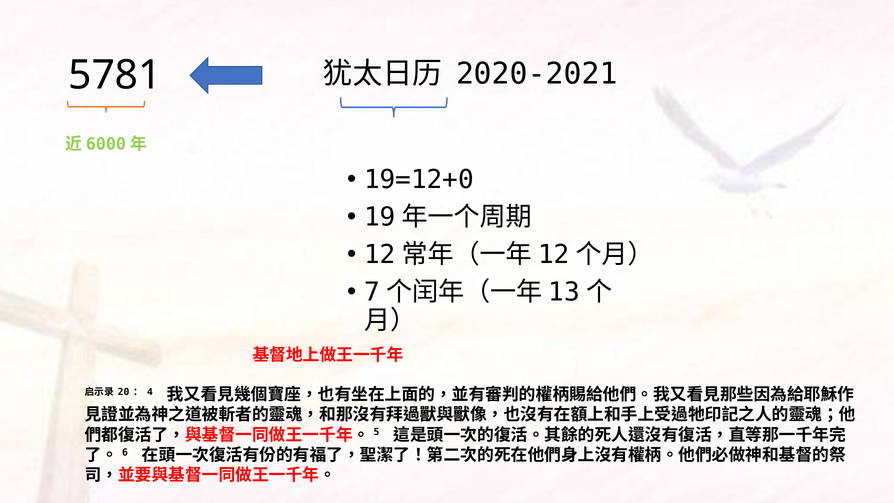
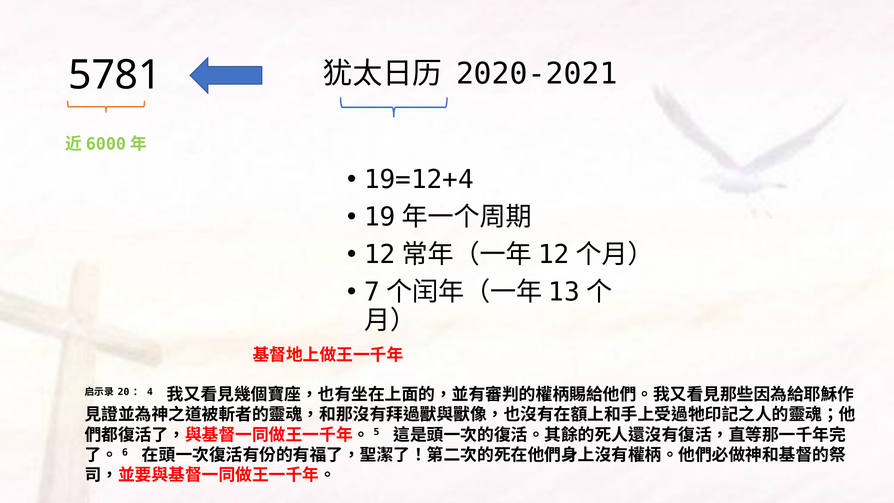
19=12+0: 19=12+0 -> 19=12+4
